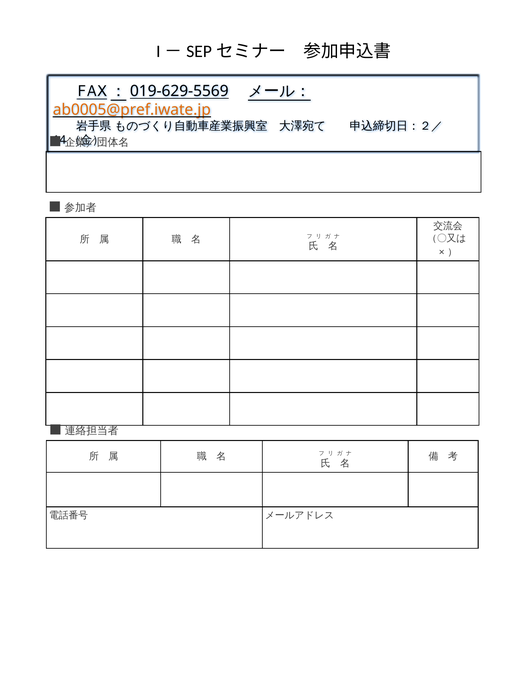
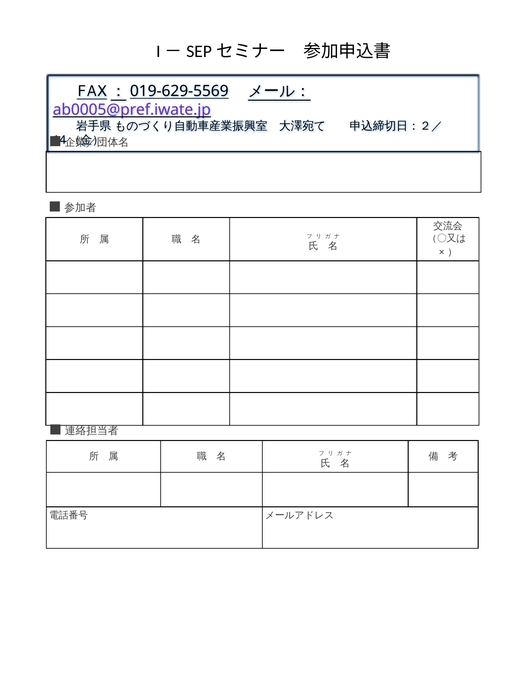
ab0005@pref.iwate.jp colour: orange -> purple
